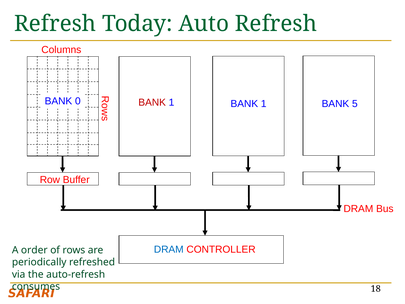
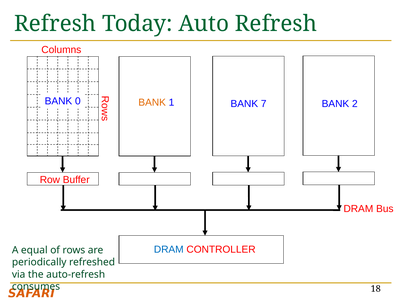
BANK at (152, 102) colour: red -> orange
1 BANK 1: 1 -> 7
5: 5 -> 2
order: order -> equal
